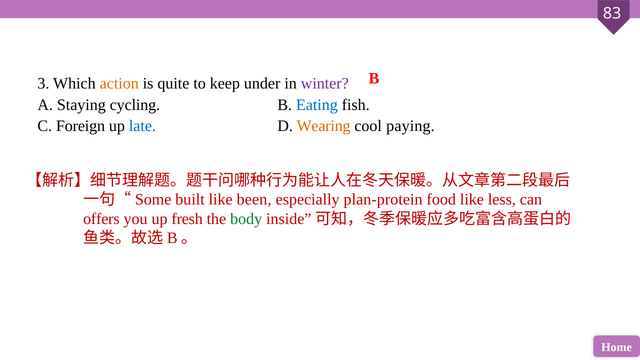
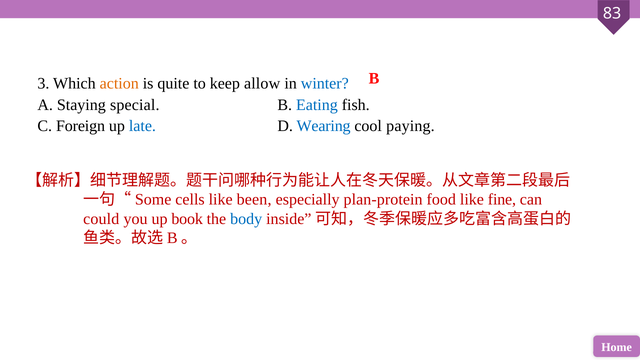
under: under -> allow
winter colour: purple -> blue
cycling: cycling -> special
Wearing colour: orange -> blue
built: built -> cells
less: less -> fine
offers: offers -> could
fresh: fresh -> book
body colour: green -> blue
